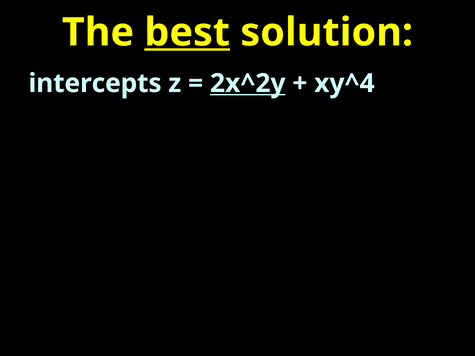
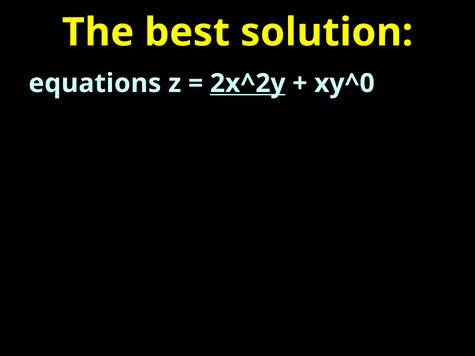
best underline: present -> none
intercepts: intercepts -> equations
xy^4: xy^4 -> xy^0
